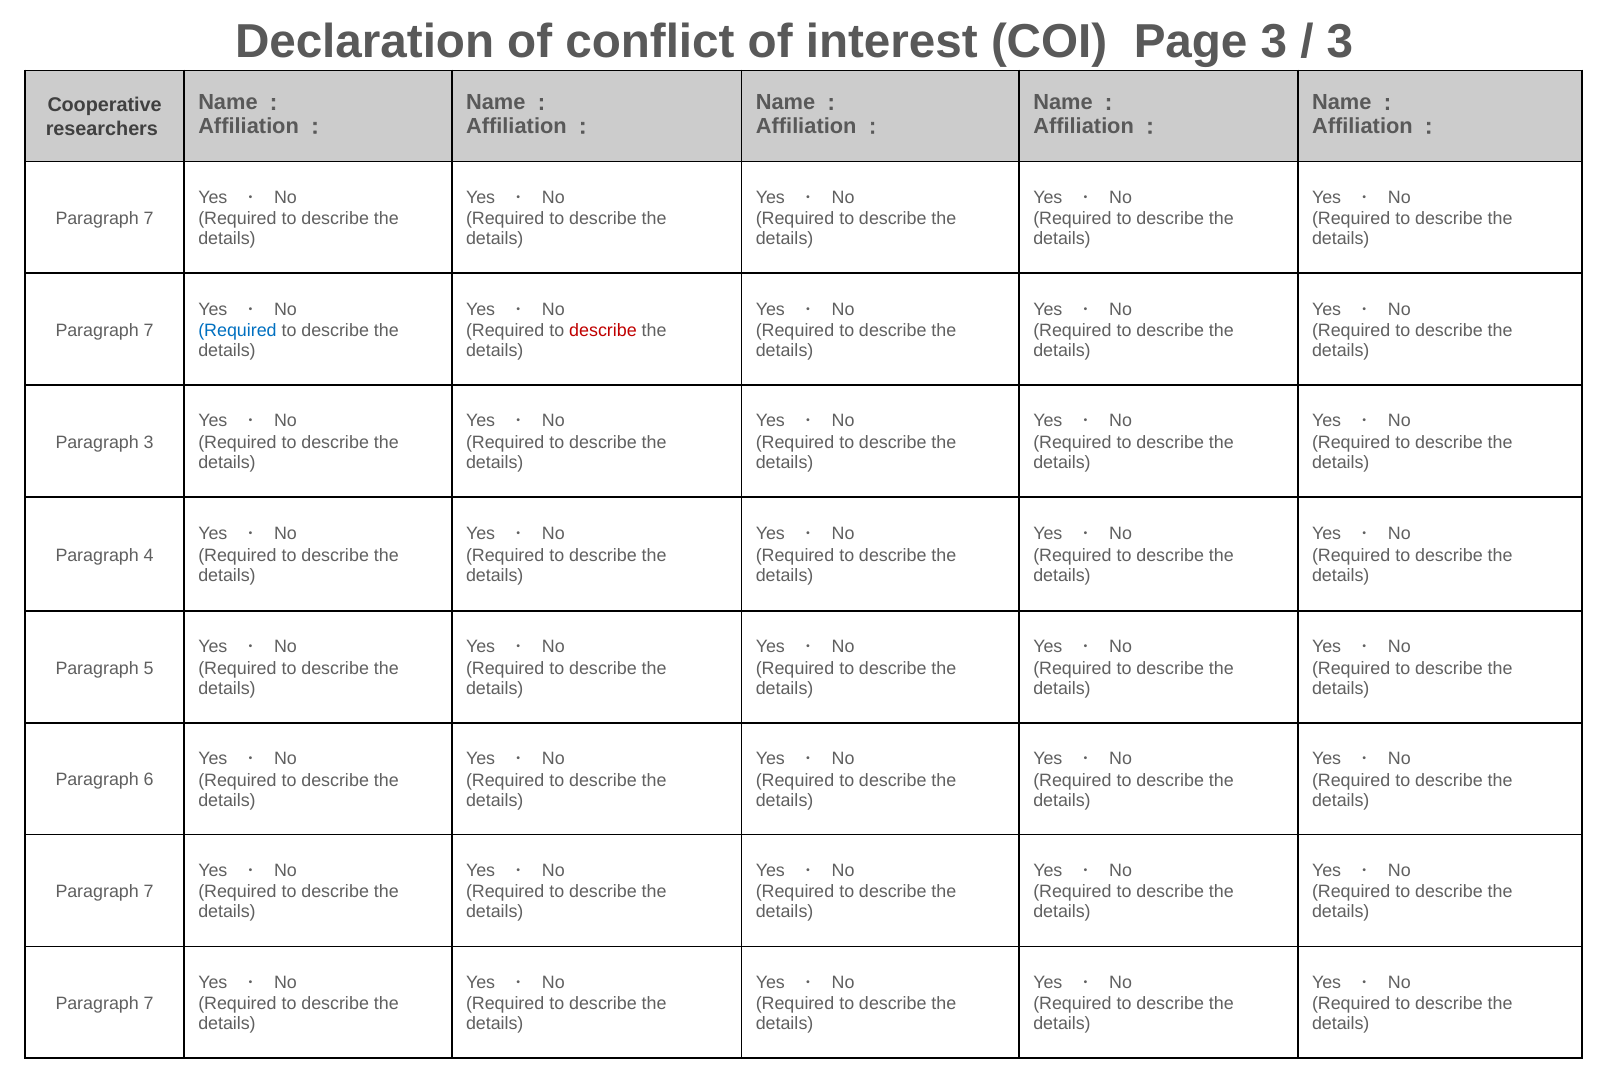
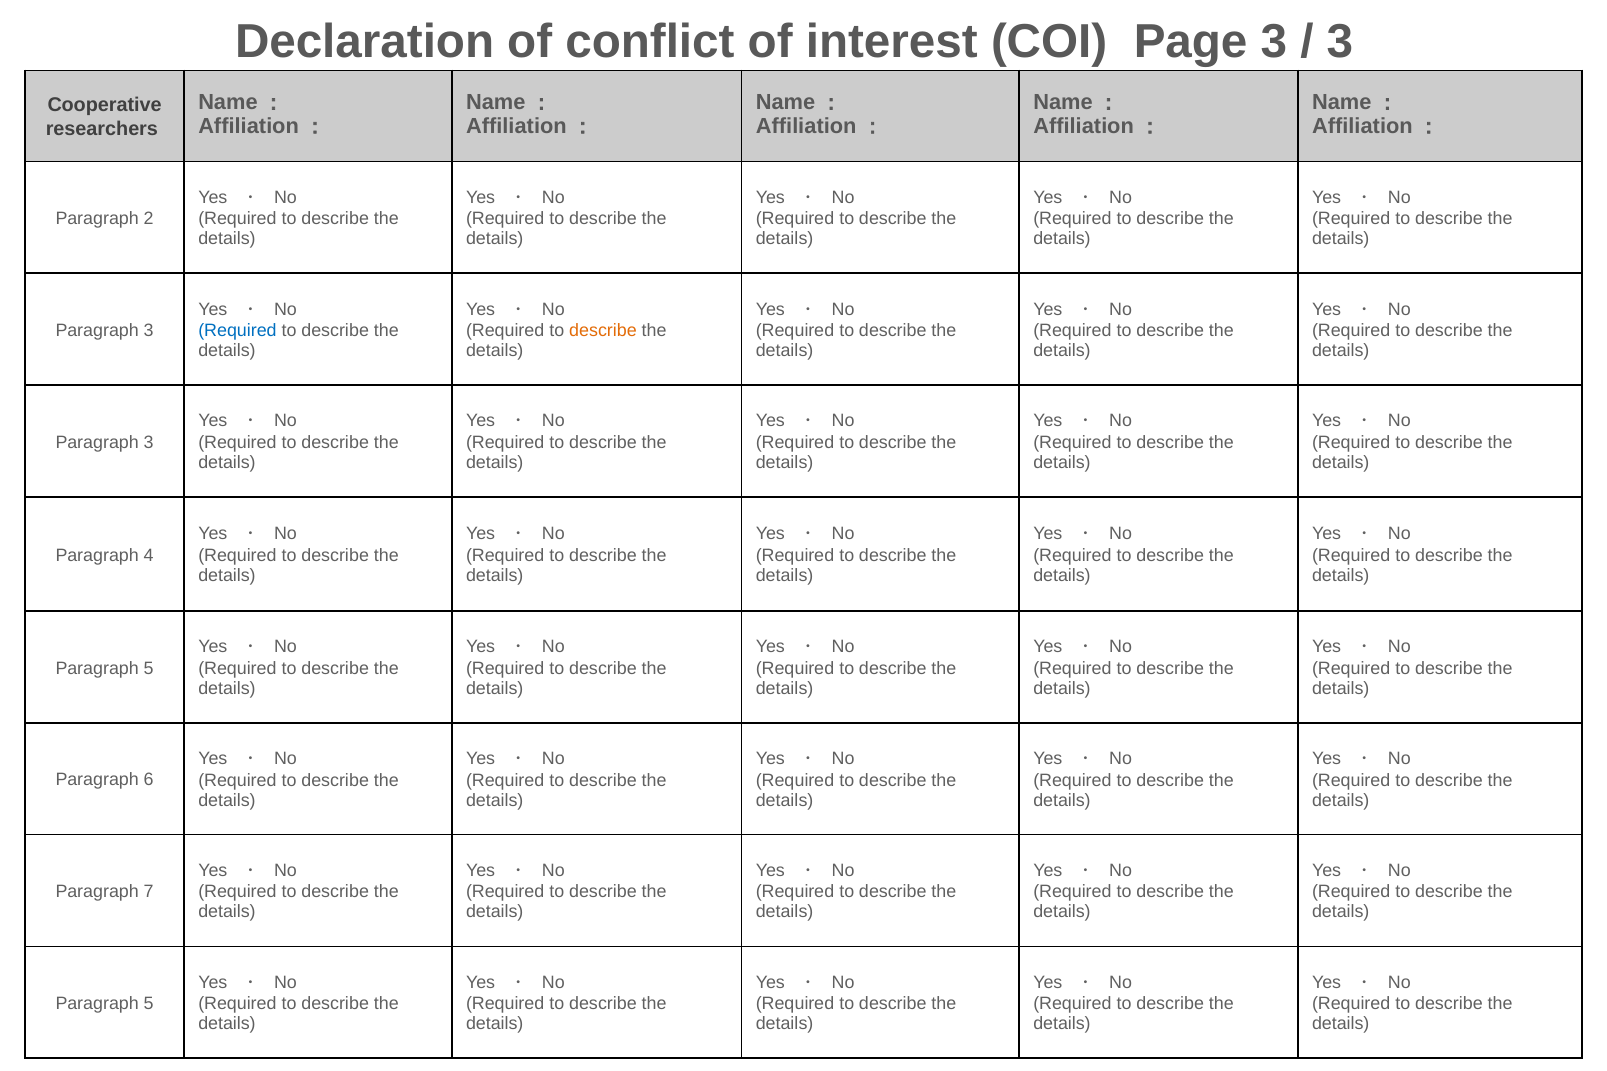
7 at (149, 219): 7 -> 2
7 at (149, 331): 7 -> 3
describe at (603, 331) colour: red -> orange
7 at (149, 1004): 7 -> 5
